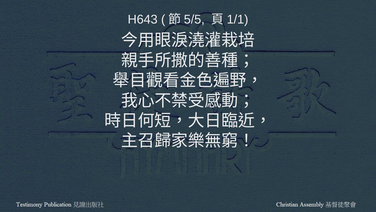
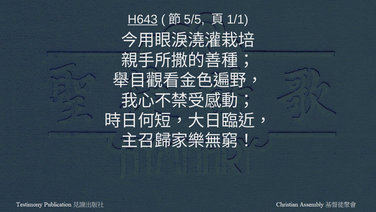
H643 underline: none -> present
